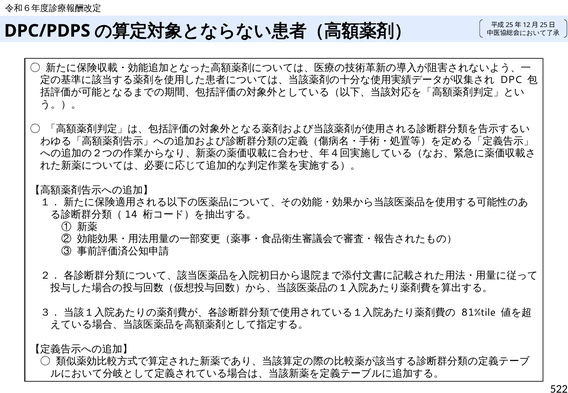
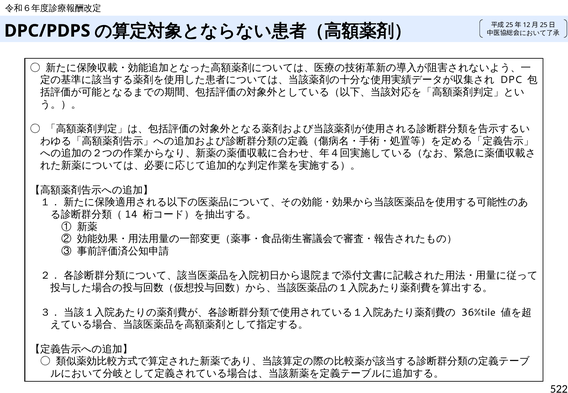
81%tile: 81%tile -> 36%tile
